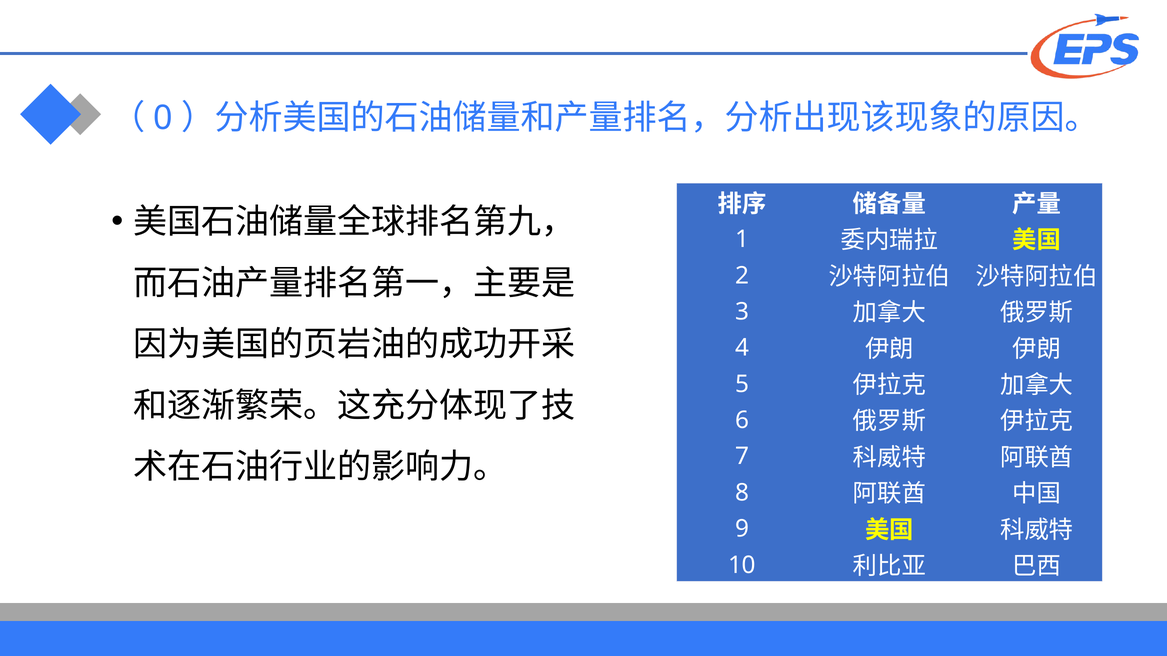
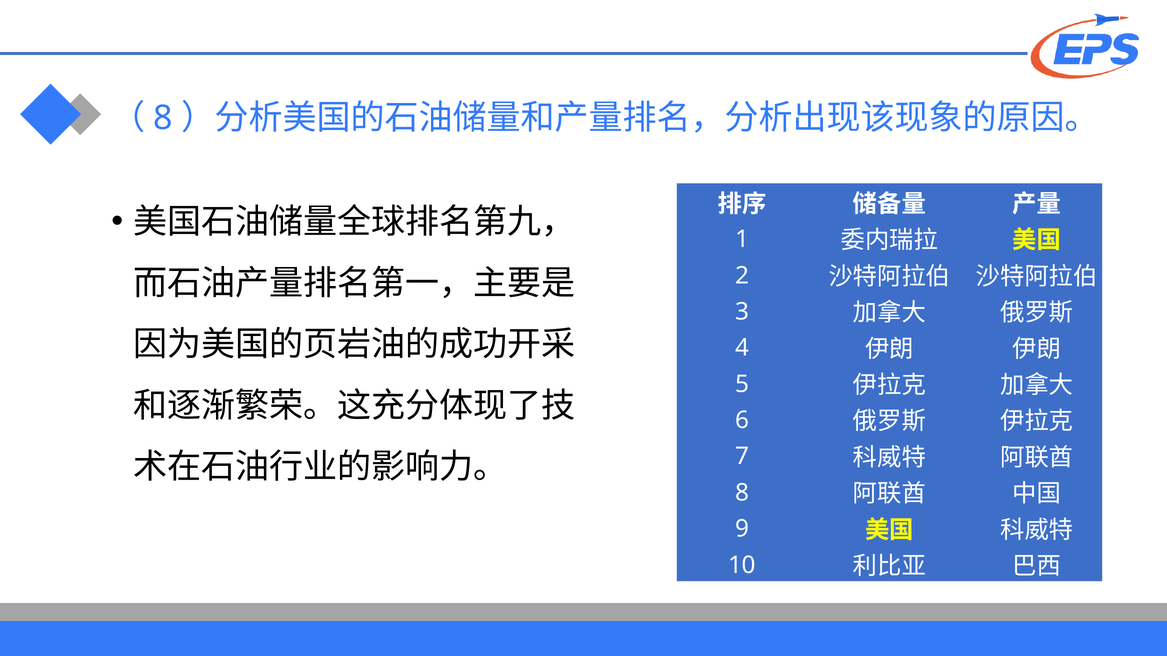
0 at (163, 118): 0 -> 8
